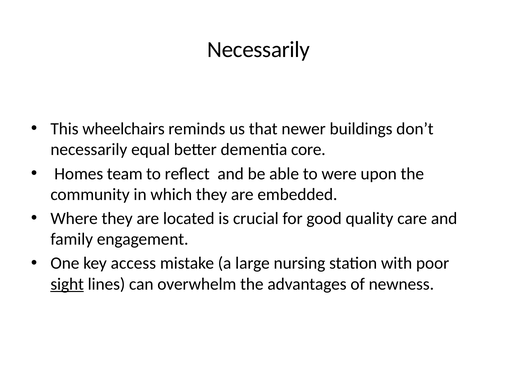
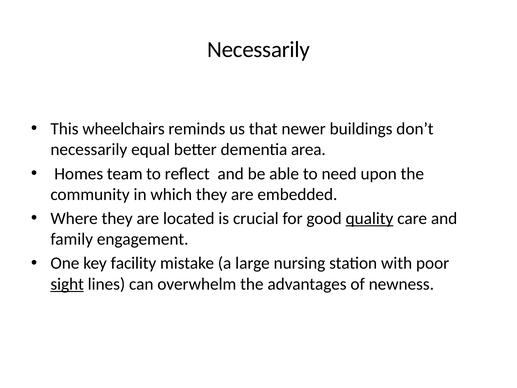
core: core -> area
were: were -> need
quality underline: none -> present
access: access -> facility
